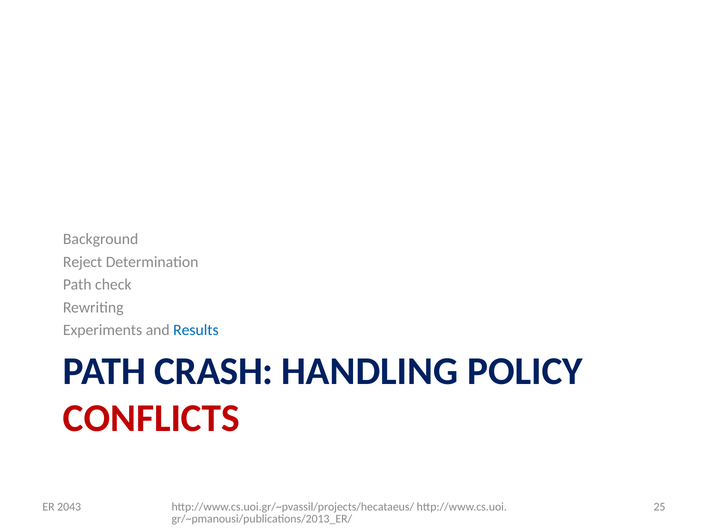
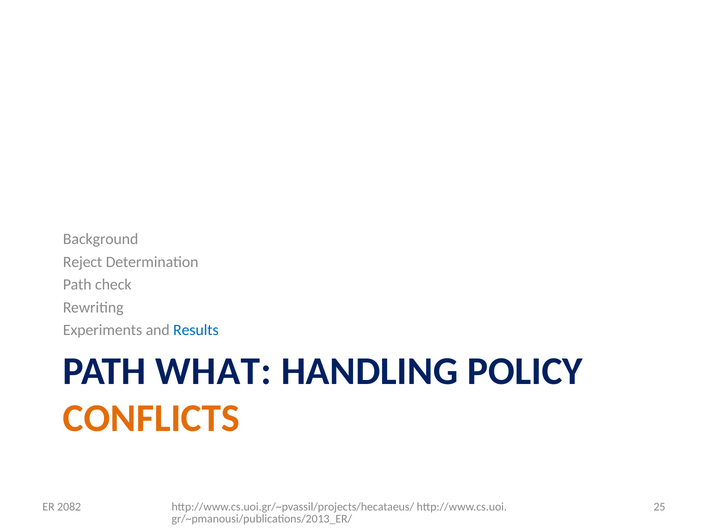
CRASH: CRASH -> WHAT
CONFLICTS colour: red -> orange
2043: 2043 -> 2082
